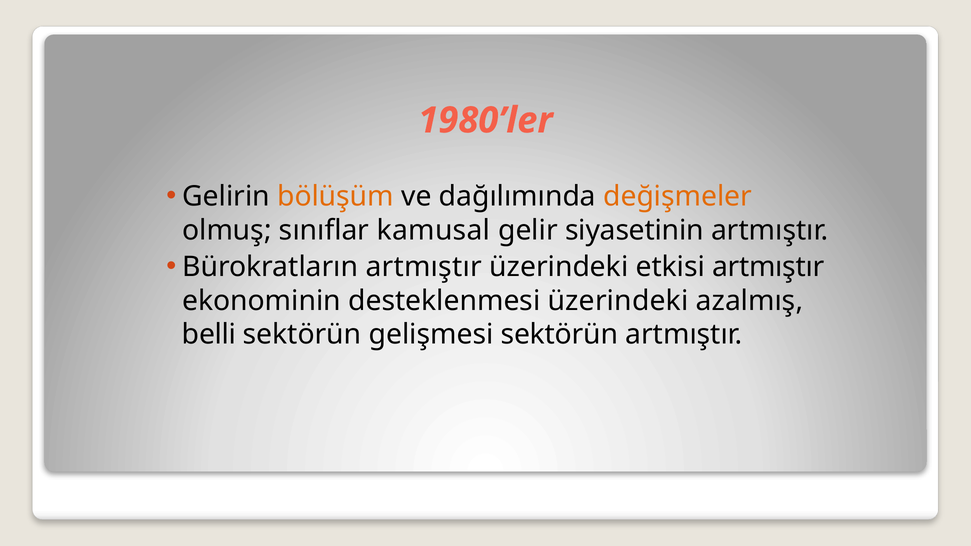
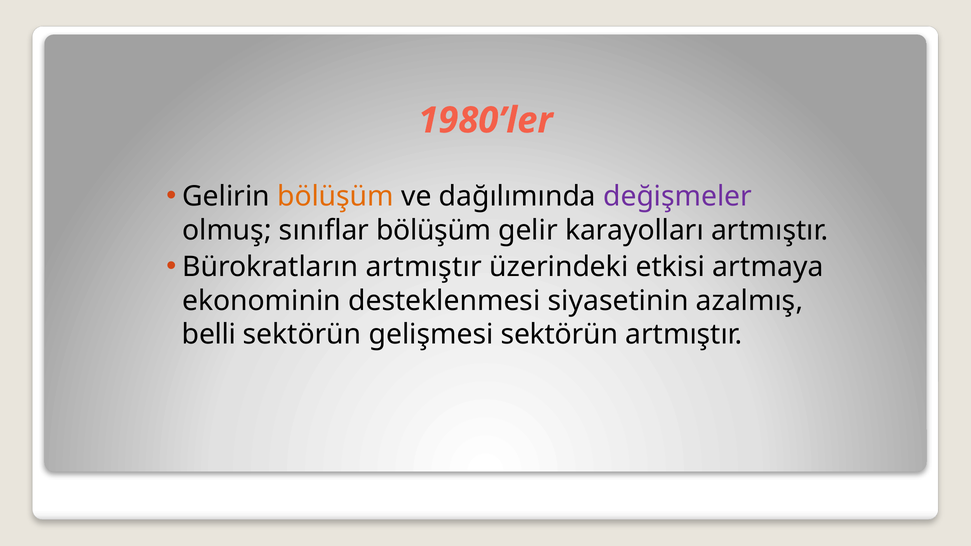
değişmeler colour: orange -> purple
sınıflar kamusal: kamusal -> bölüşüm
siyasetinin: siyasetinin -> karayolları
etkisi artmıştır: artmıştır -> artmaya
desteklenmesi üzerindeki: üzerindeki -> siyasetinin
